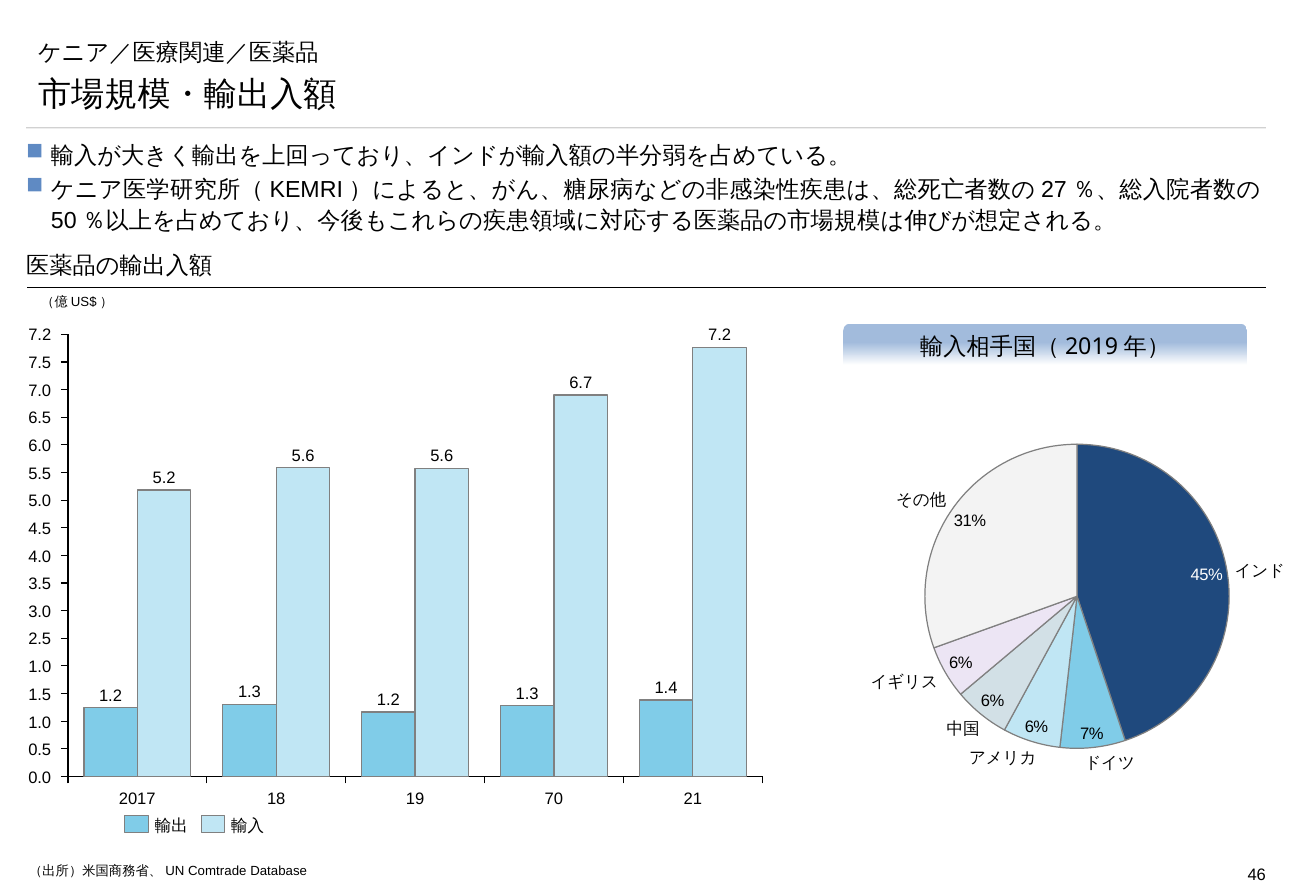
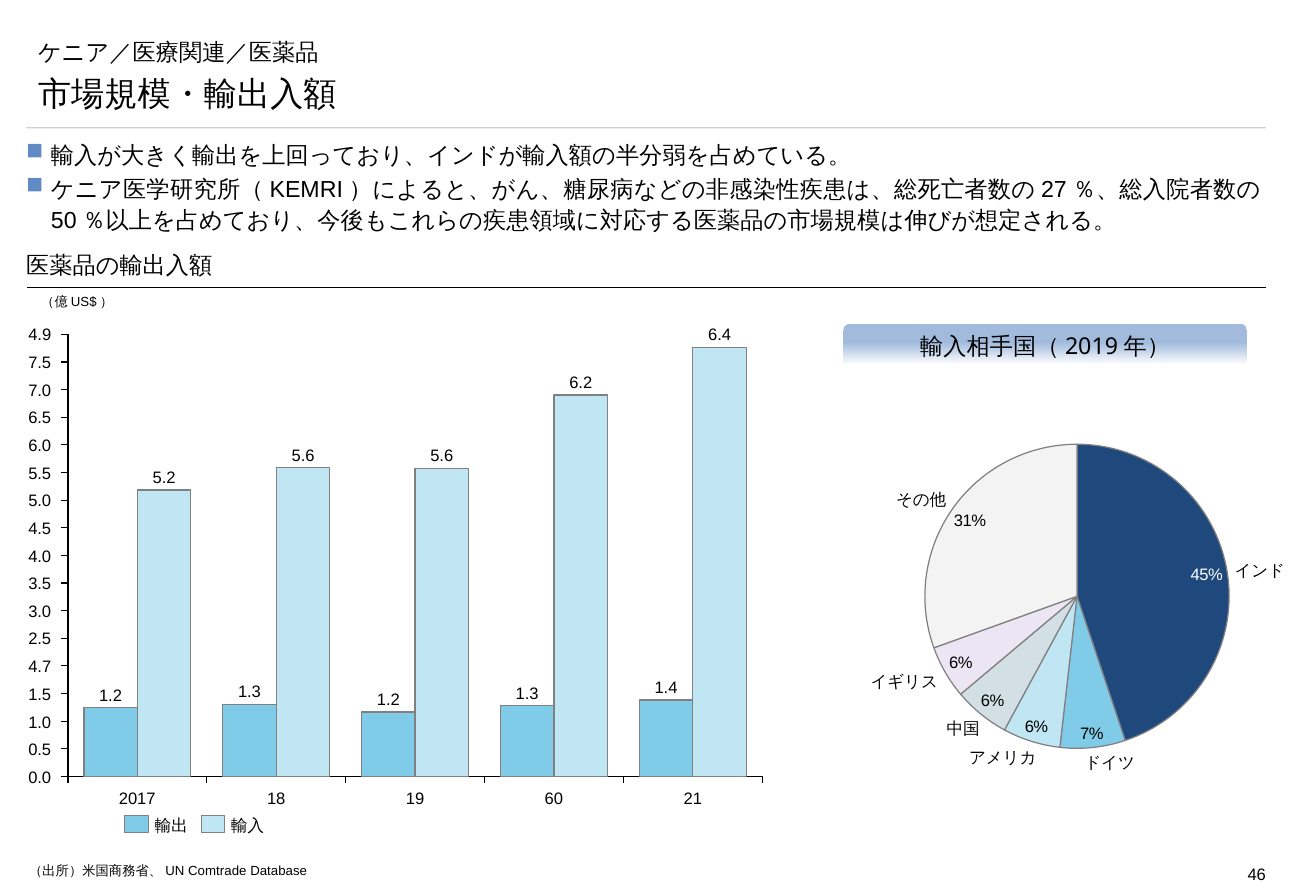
7.2 at (720, 335): 7.2 -> 6.4
7.2 at (40, 336): 7.2 -> 4.9
6.7: 6.7 -> 6.2
1.0 at (40, 668): 1.0 -> 4.7
70: 70 -> 60
